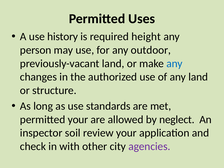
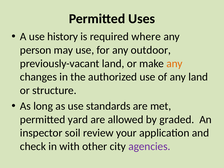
height: height -> where
any at (174, 64) colour: blue -> orange
permitted your: your -> yard
neglect: neglect -> graded
